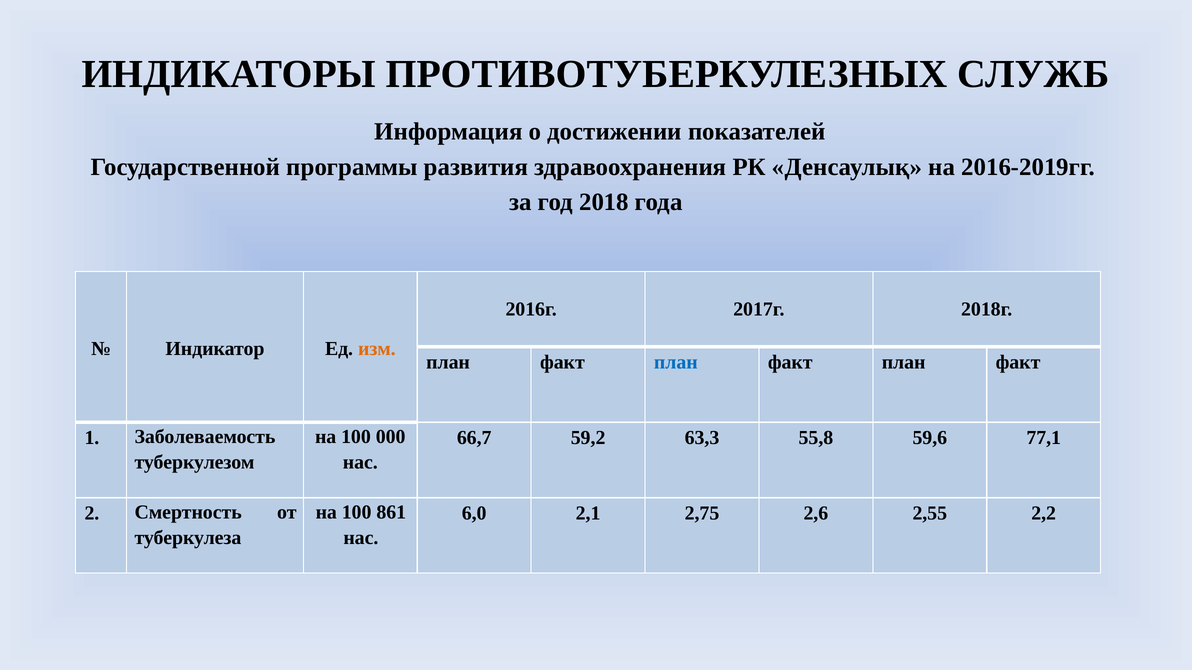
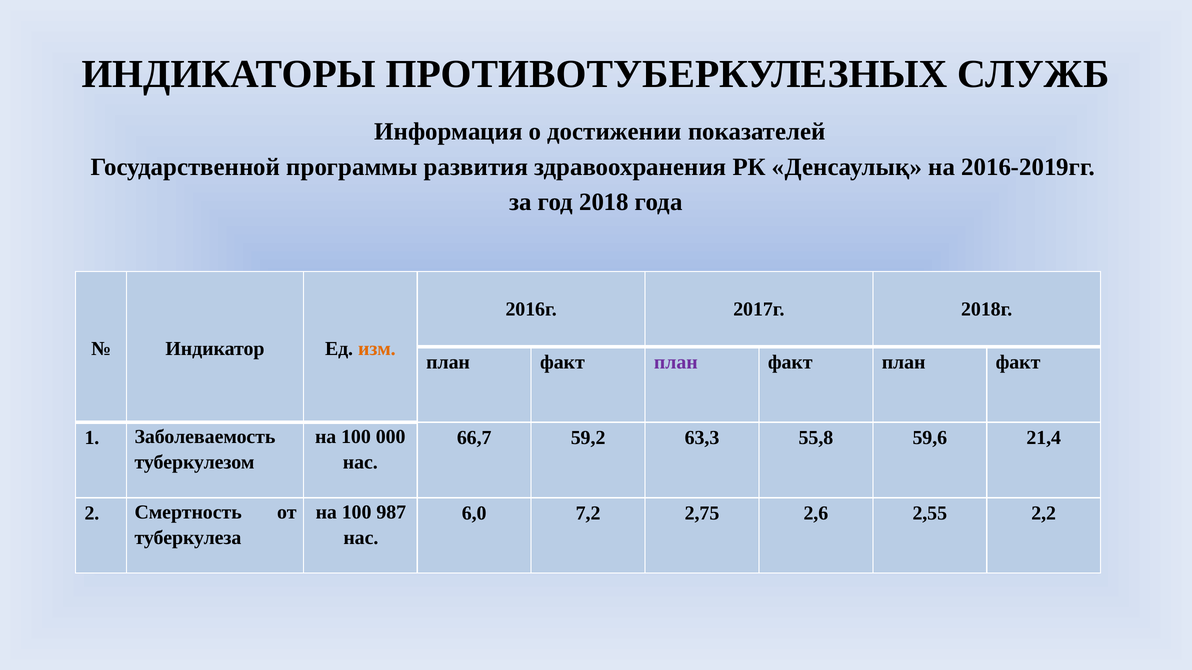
план at (676, 363) colour: blue -> purple
77,1: 77,1 -> 21,4
861: 861 -> 987
2,1: 2,1 -> 7,2
